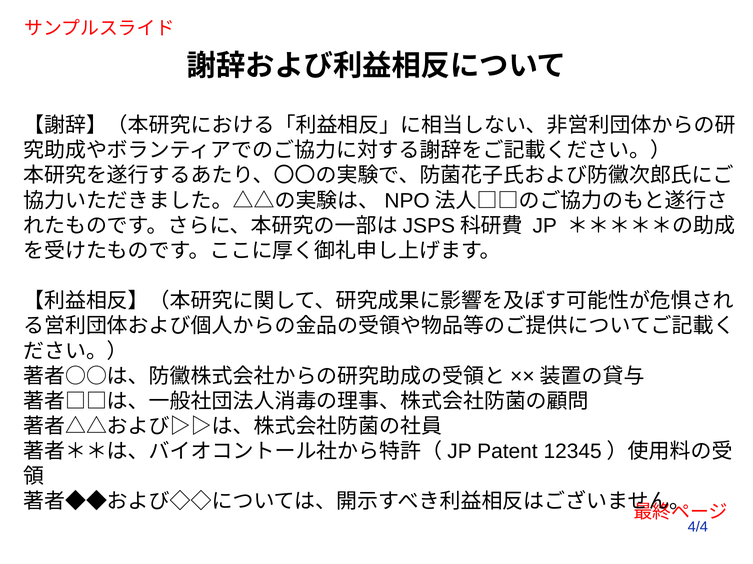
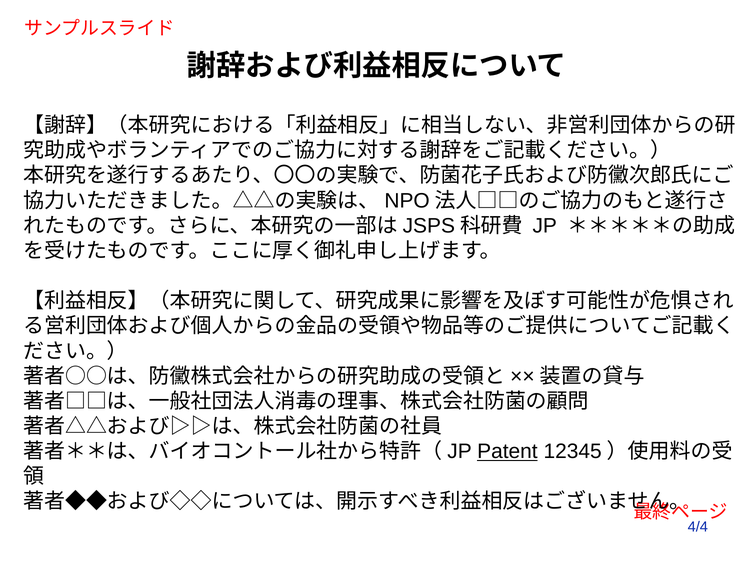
Patent underline: none -> present
